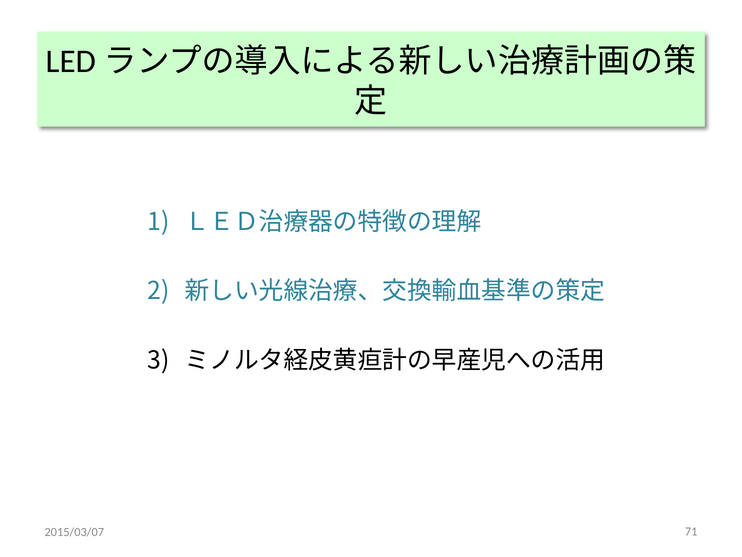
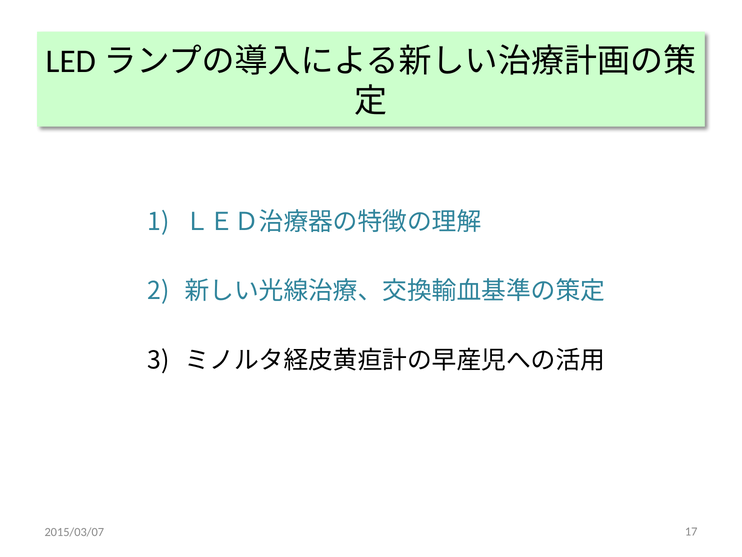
71: 71 -> 17
